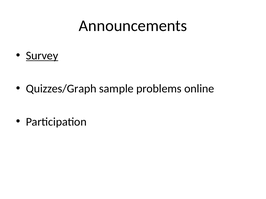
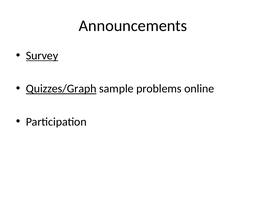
Quizzes/Graph underline: none -> present
